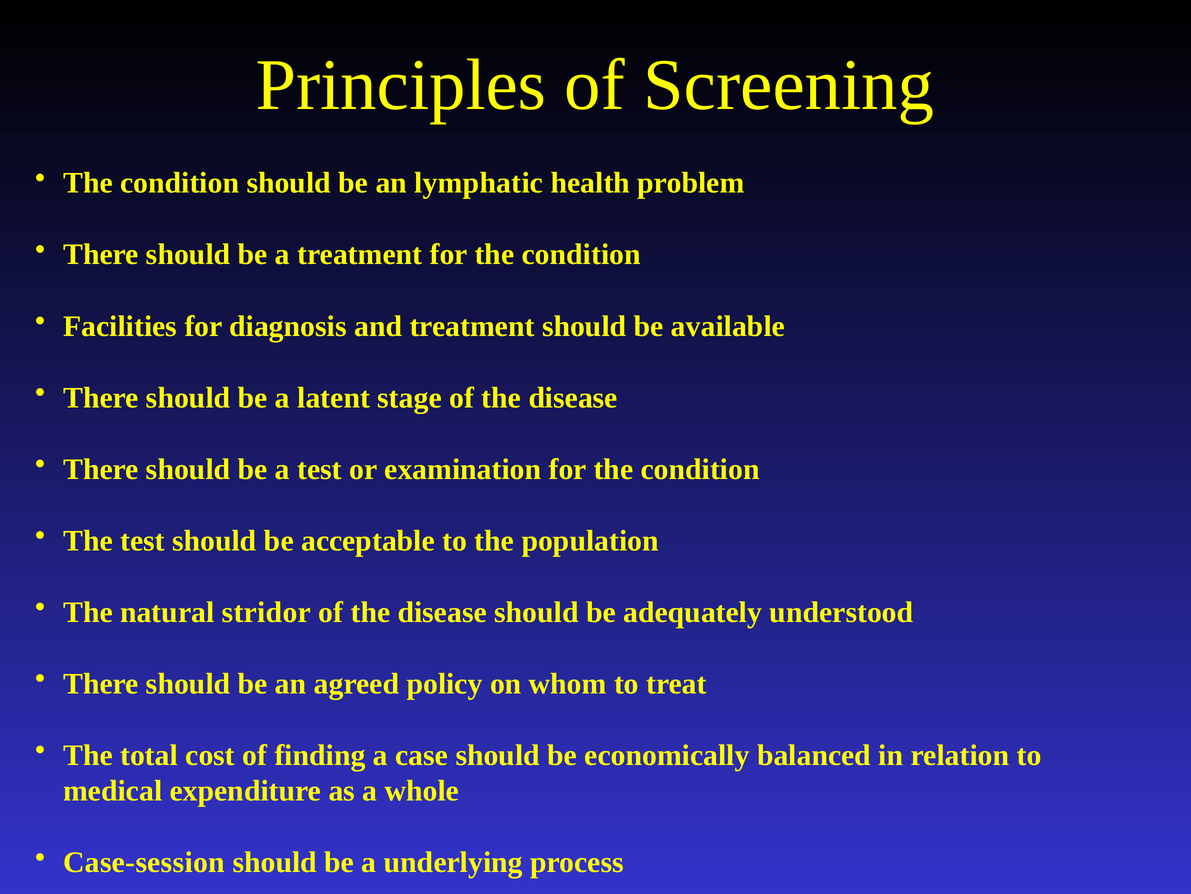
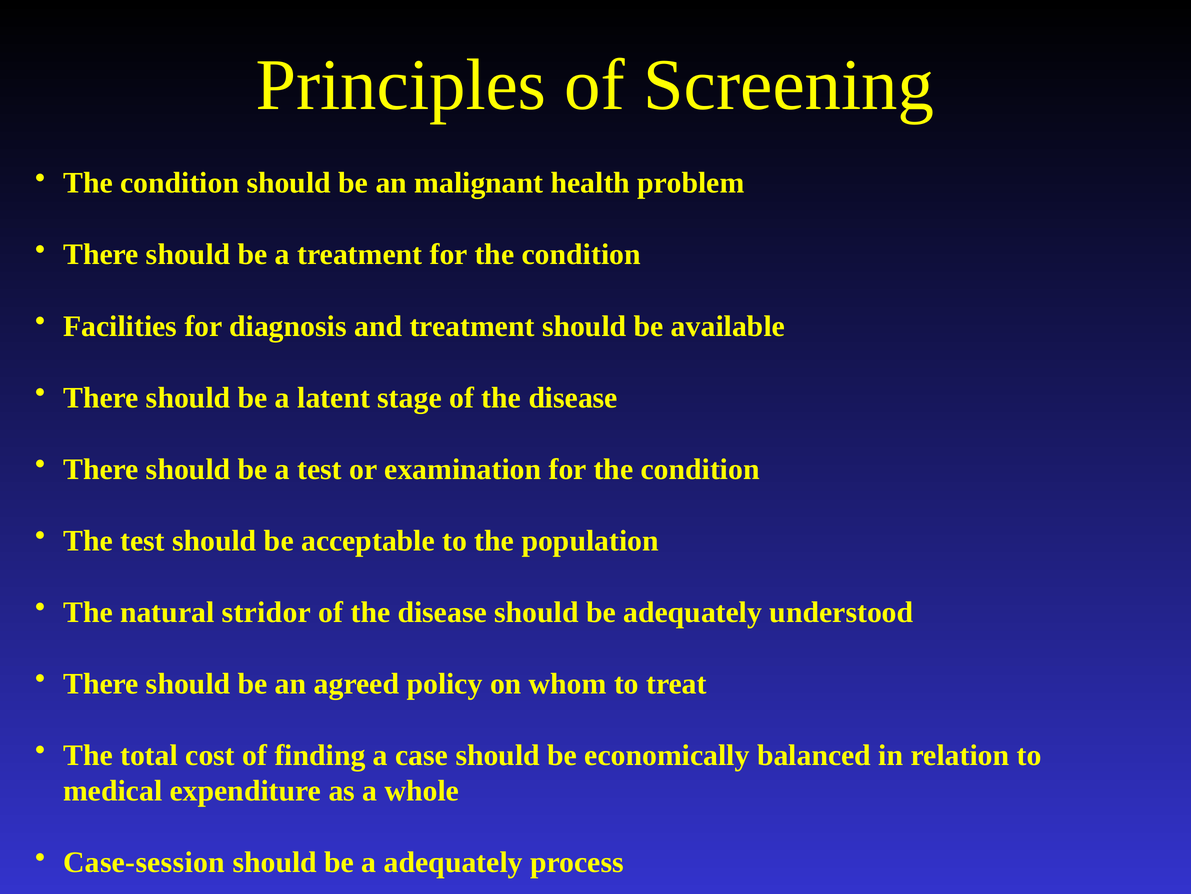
lymphatic: lymphatic -> malignant
a underlying: underlying -> adequately
